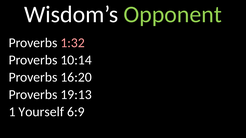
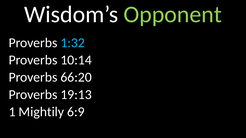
1:32 colour: pink -> light blue
16:20: 16:20 -> 66:20
Yourself: Yourself -> Mightily
